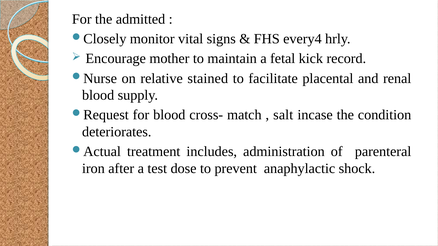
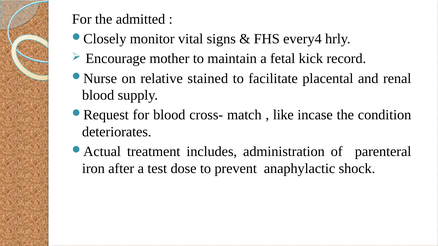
salt: salt -> like
